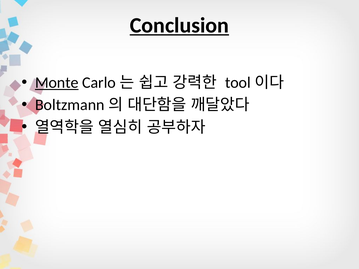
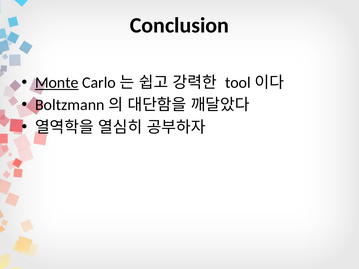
Conclusion underline: present -> none
